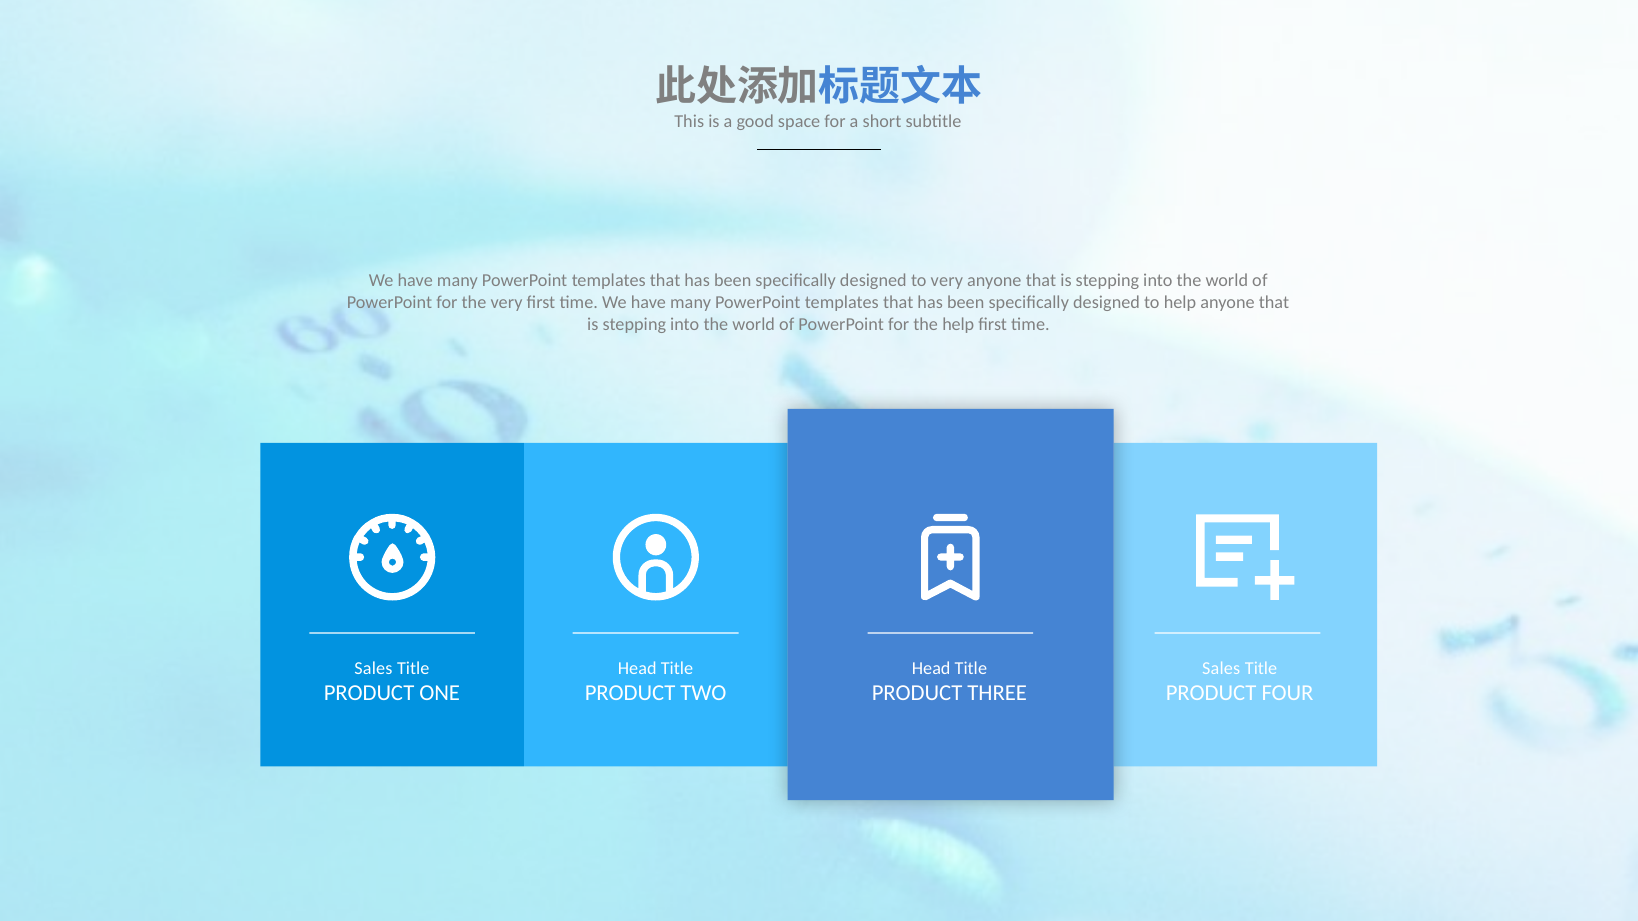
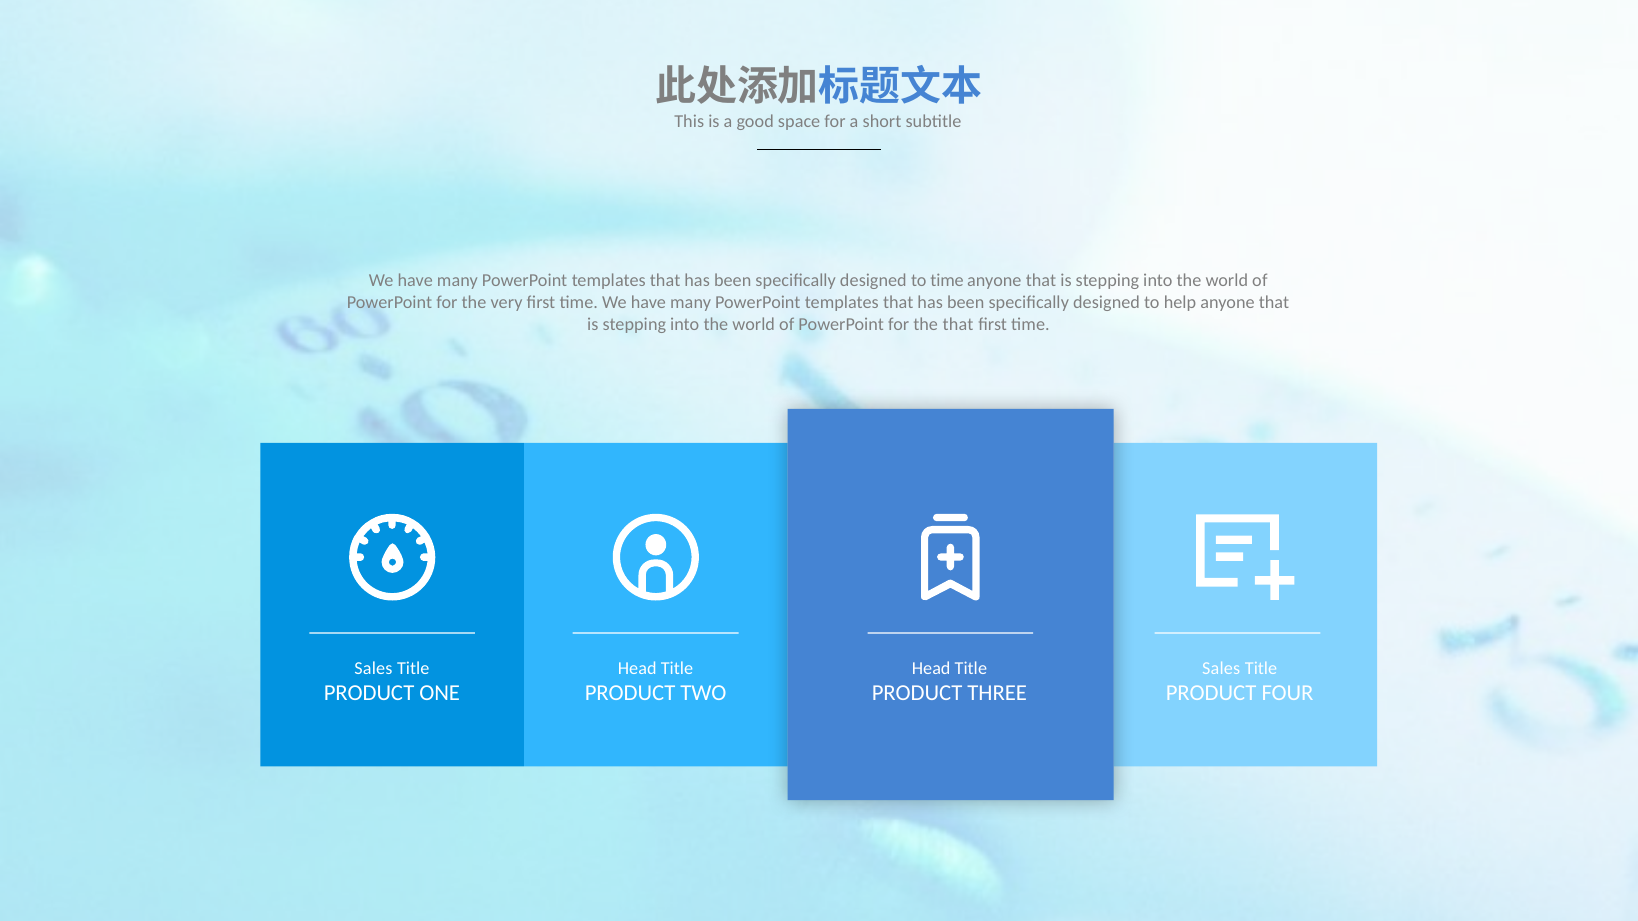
to very: very -> time
the help: help -> that
